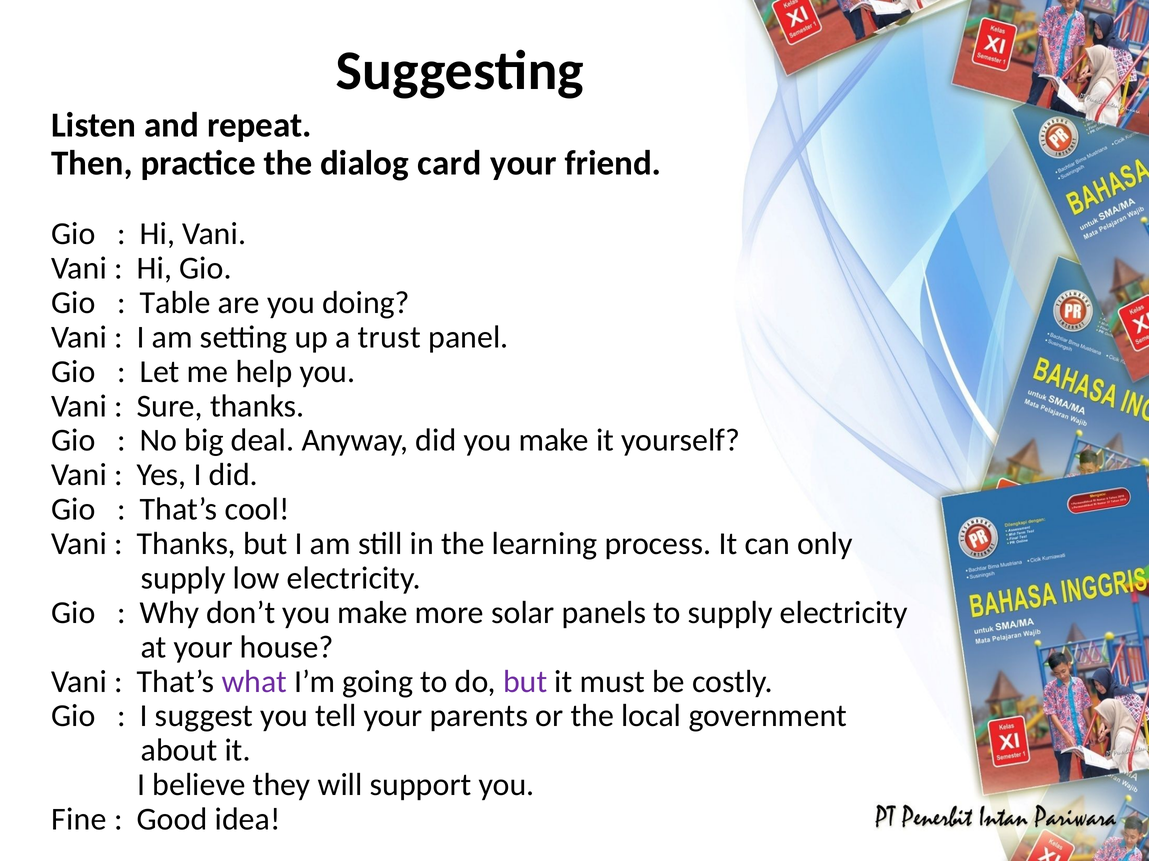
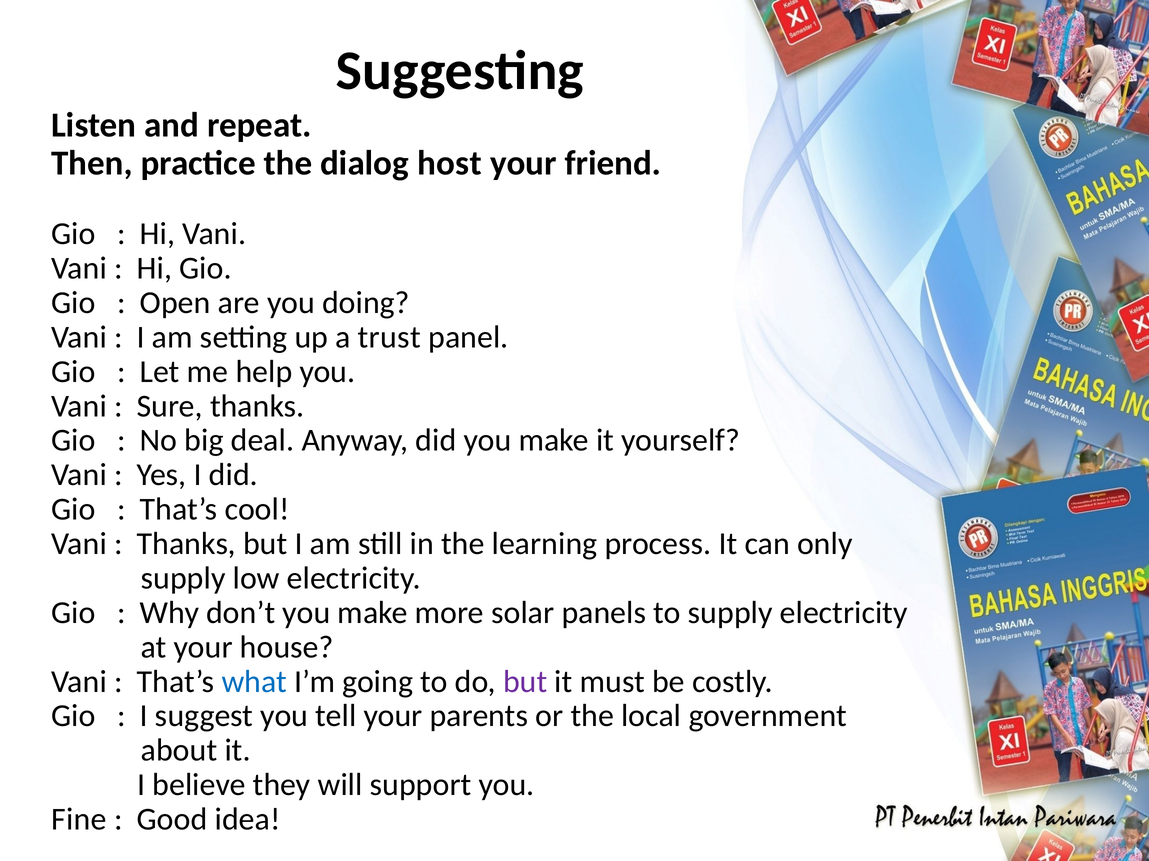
card: card -> host
Table: Table -> Open
what colour: purple -> blue
